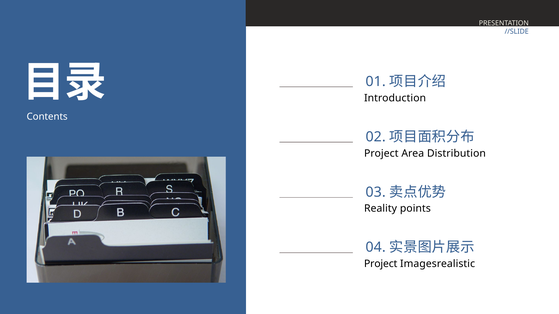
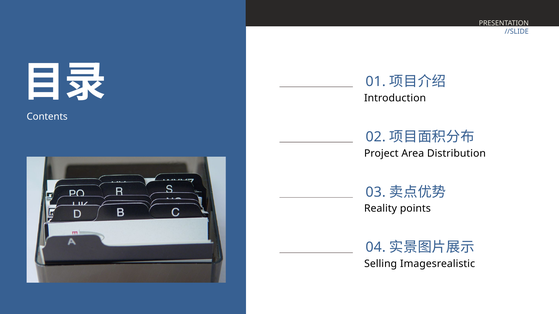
Project at (381, 264): Project -> Selling
